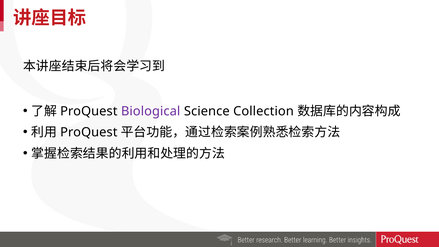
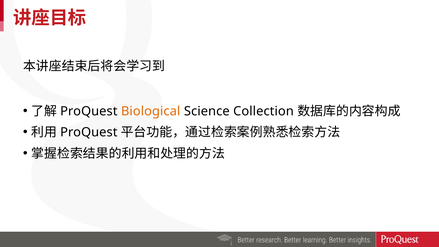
Biological colour: purple -> orange
